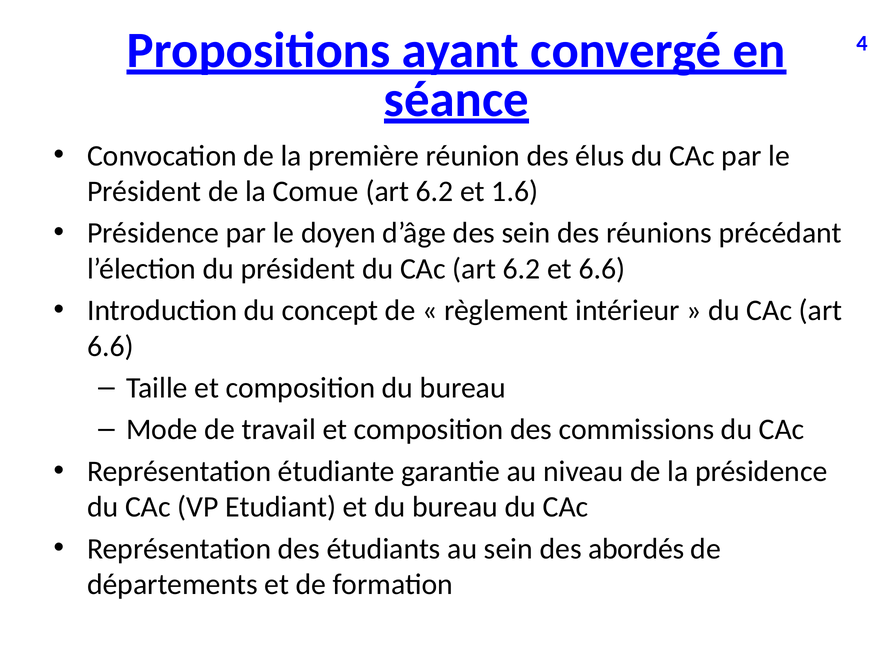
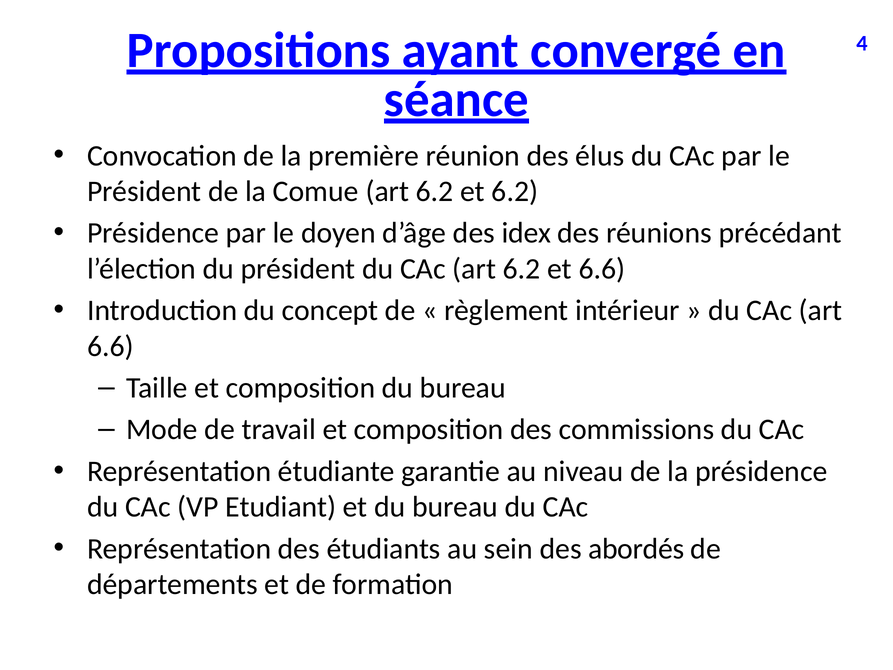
et 1.6: 1.6 -> 6.2
des sein: sein -> idex
